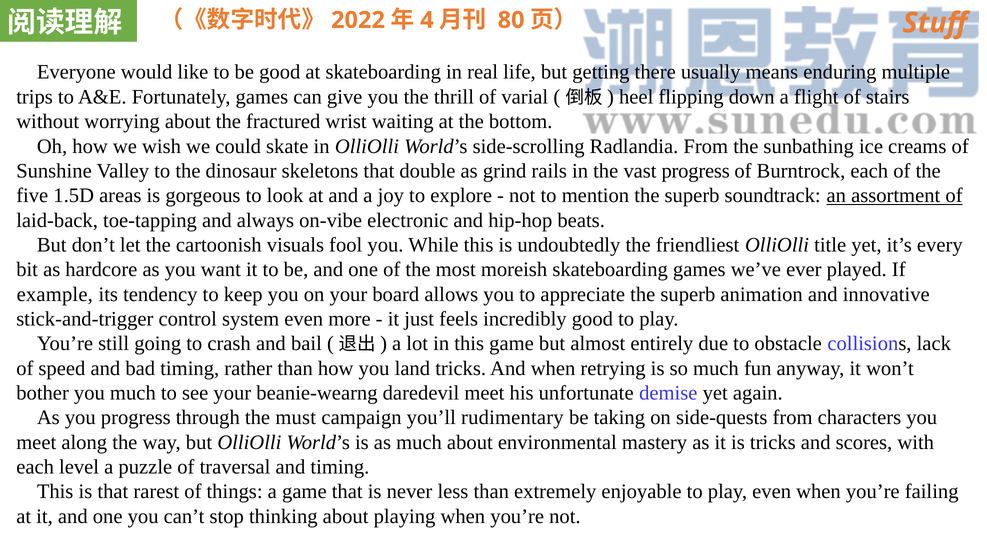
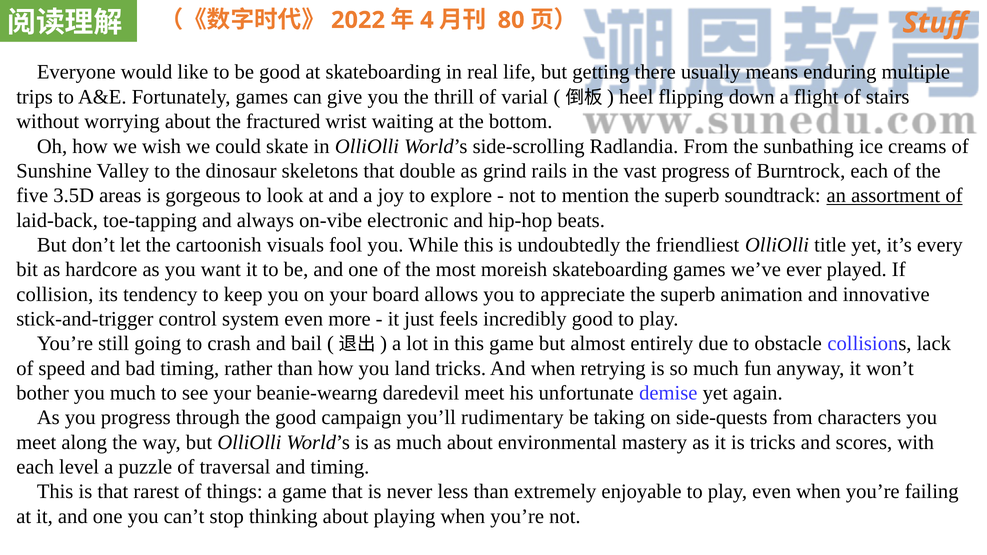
1.5D: 1.5D -> 3.5D
example: example -> collision
the must: must -> good
